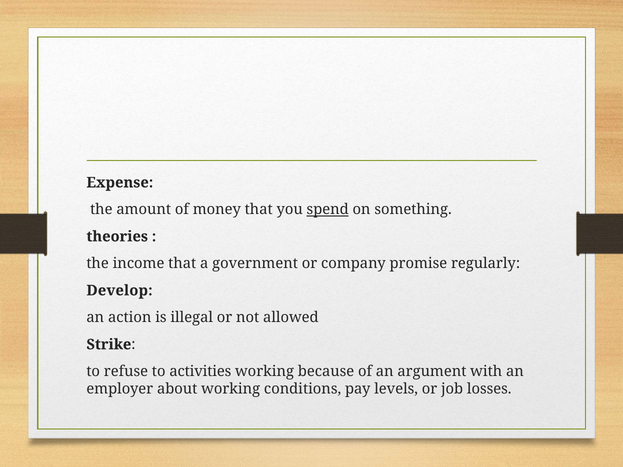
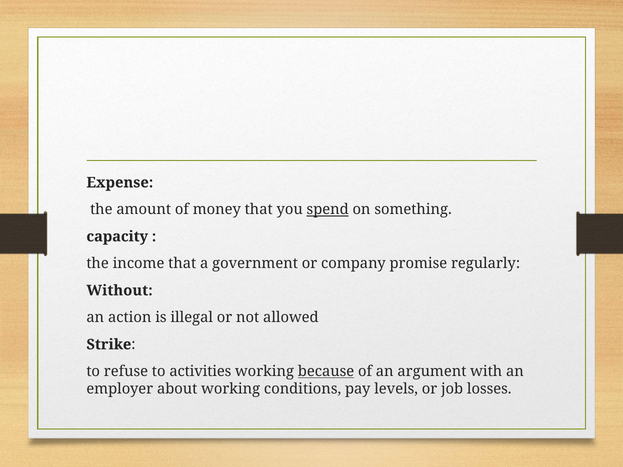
theories: theories -> capacity
Develop: Develop -> Without
because underline: none -> present
